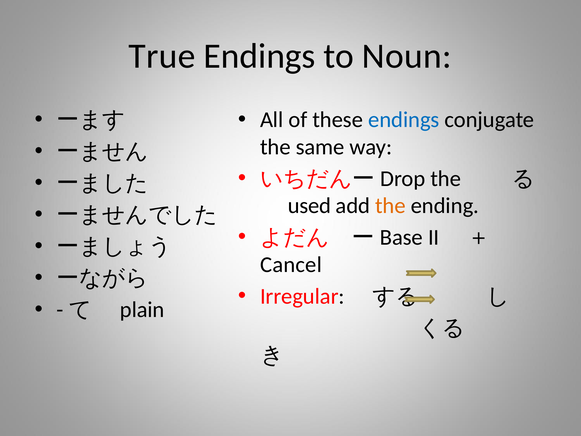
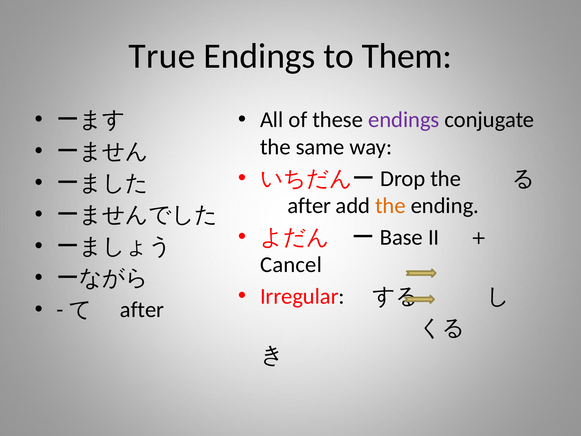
Noun: Noun -> Them
endings at (404, 120) colour: blue -> purple
used at (309, 206): used -> after
plain at (142, 310): plain -> after
